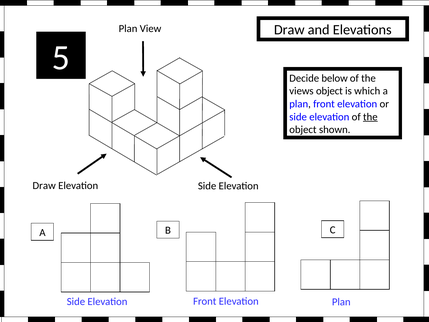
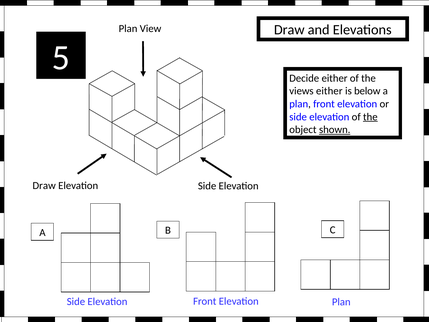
Decide below: below -> either
views object: object -> either
which: which -> below
shown underline: none -> present
